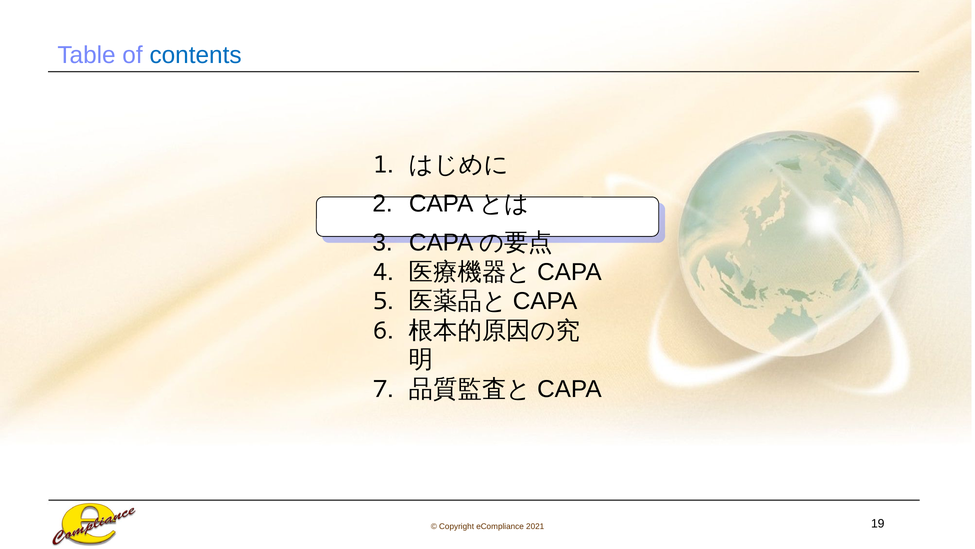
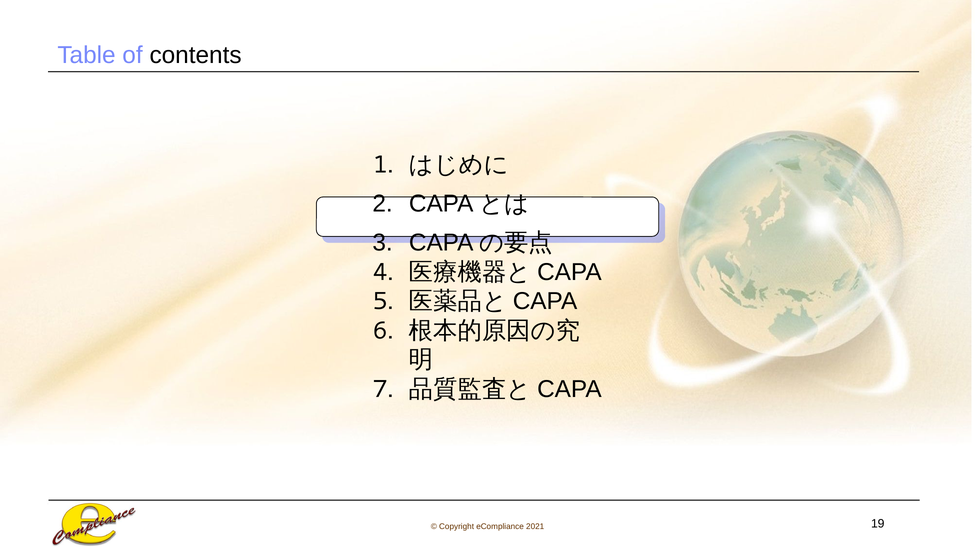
contents colour: blue -> black
